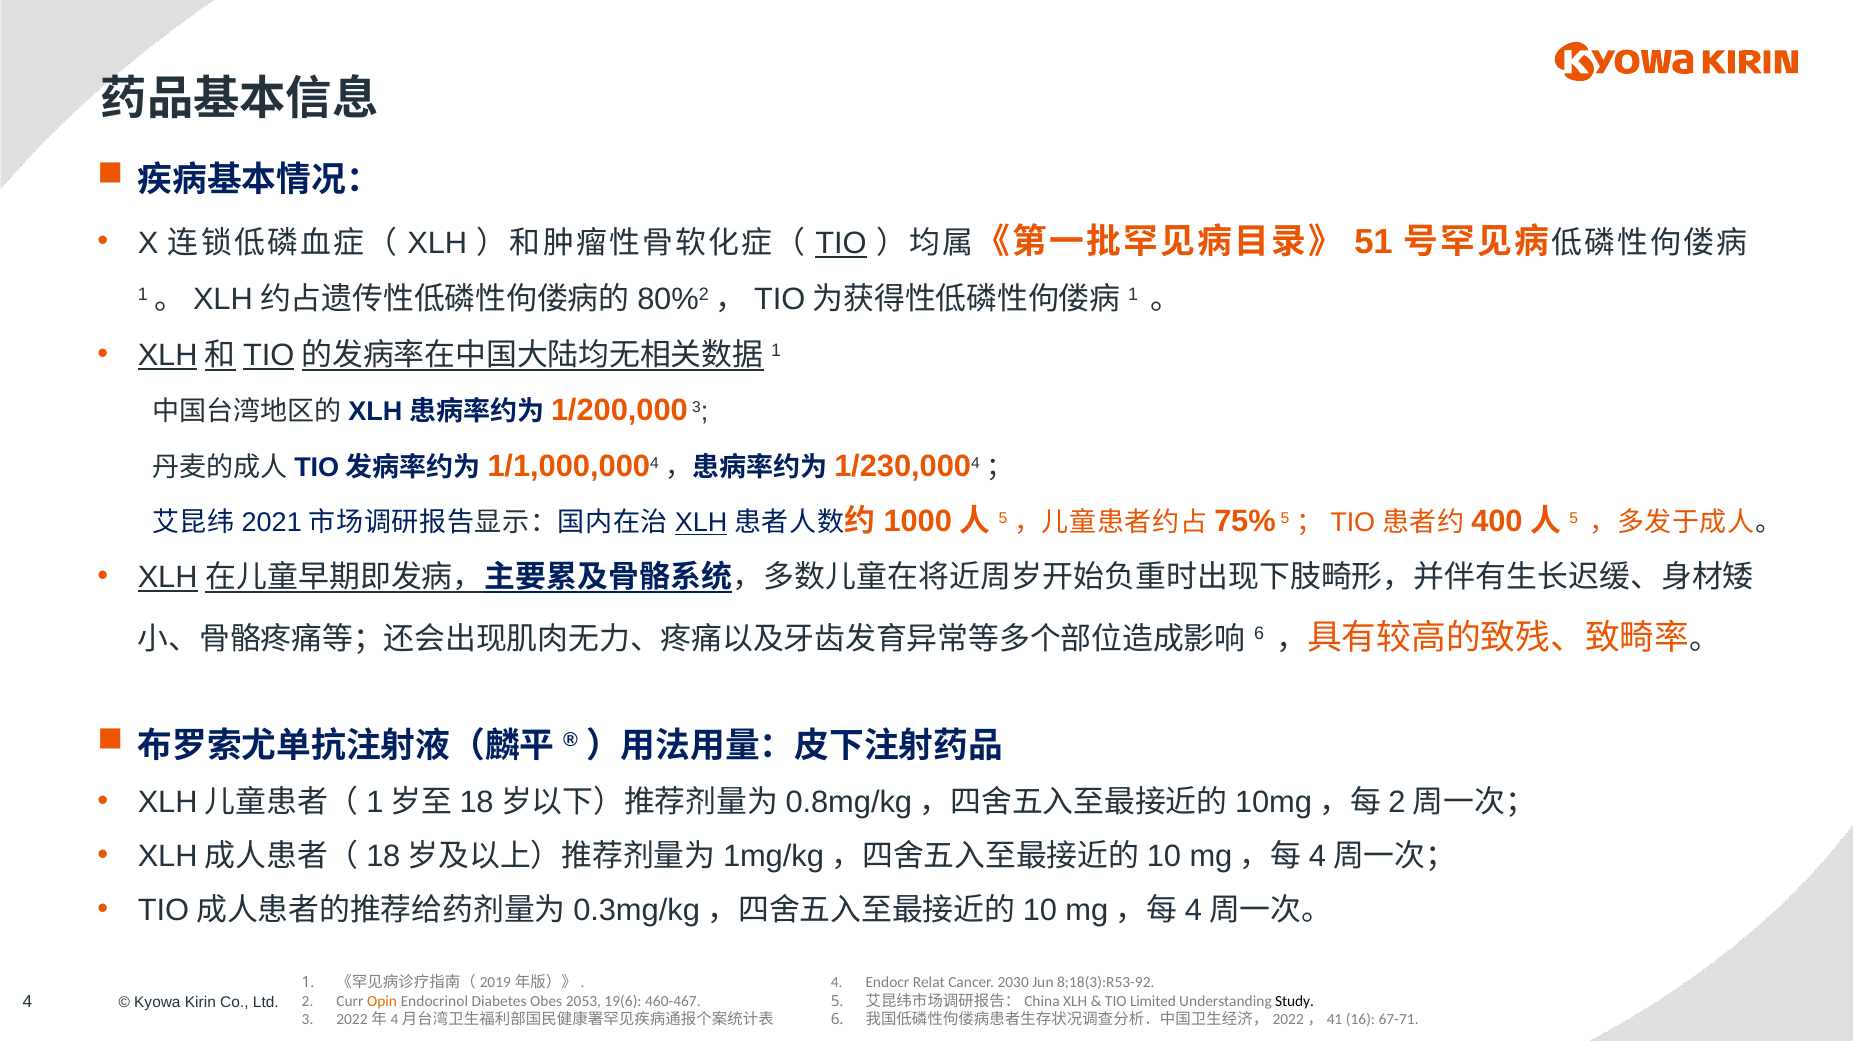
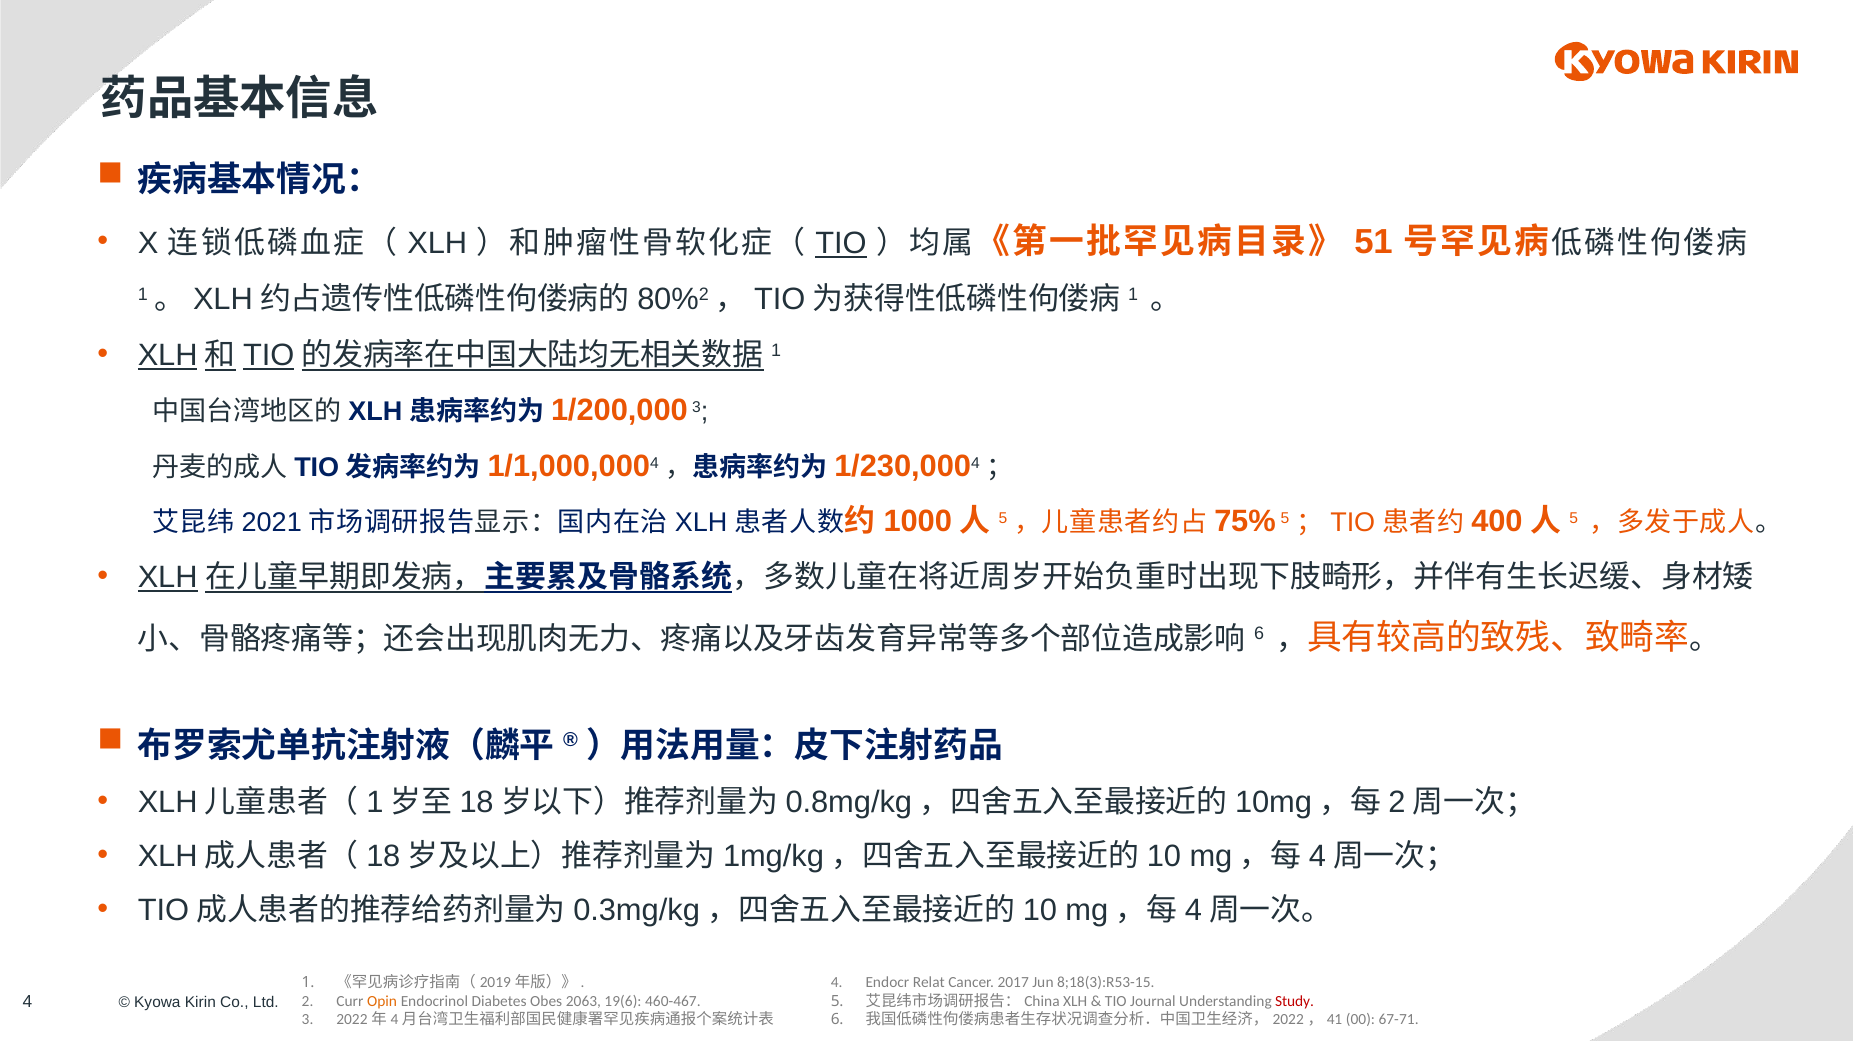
XLH at (701, 523) underline: present -> none
2030: 2030 -> 2017
8;18(3):R53-92: 8;18(3):R53-92 -> 8;18(3):R53-15
2053: 2053 -> 2063
Limited: Limited -> Journal
Study colour: black -> red
16: 16 -> 00
